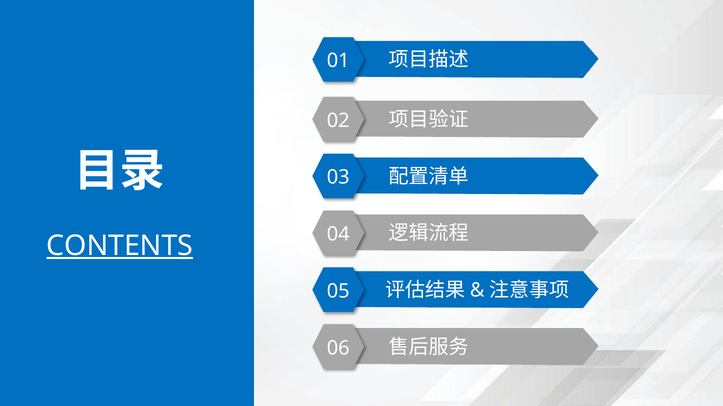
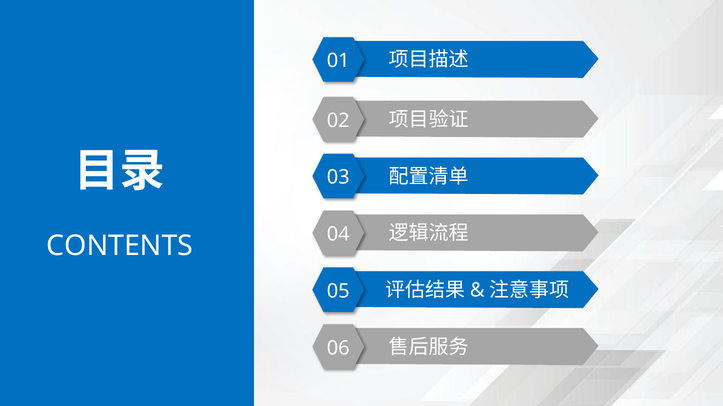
CONTENTS underline: present -> none
